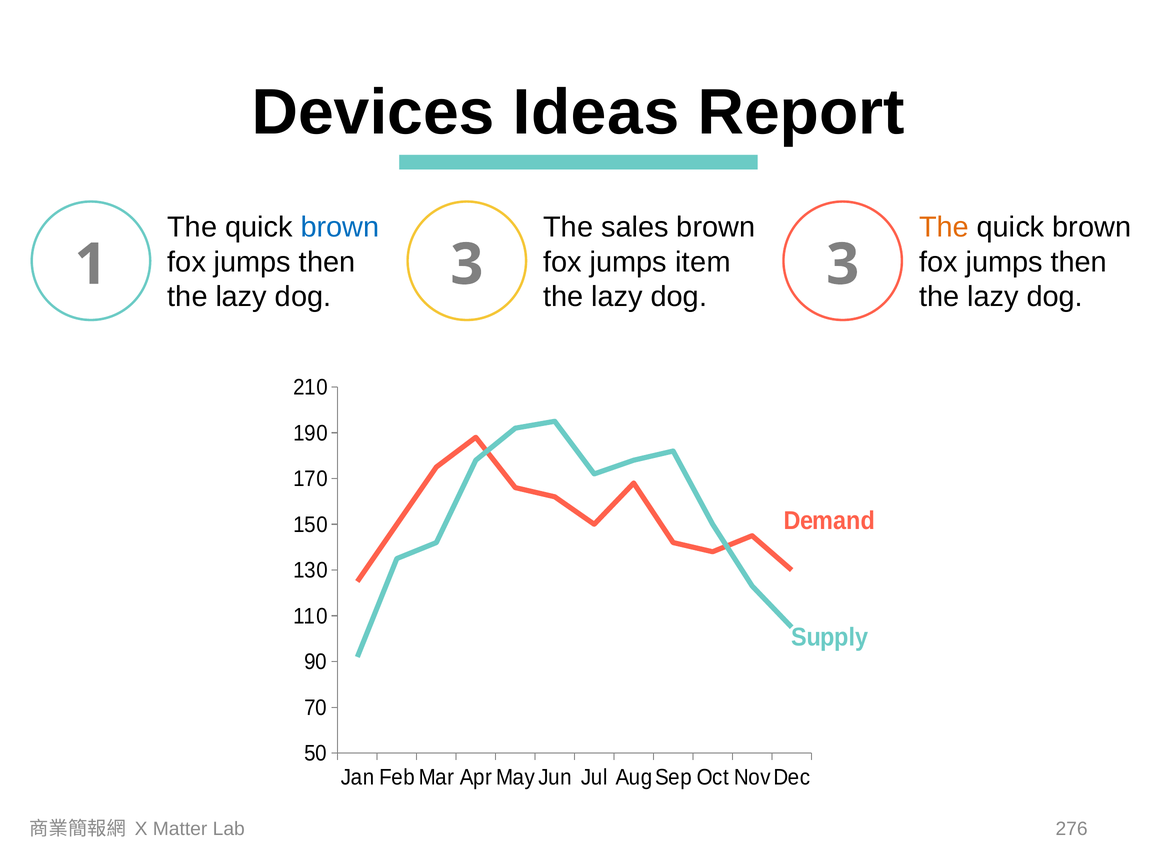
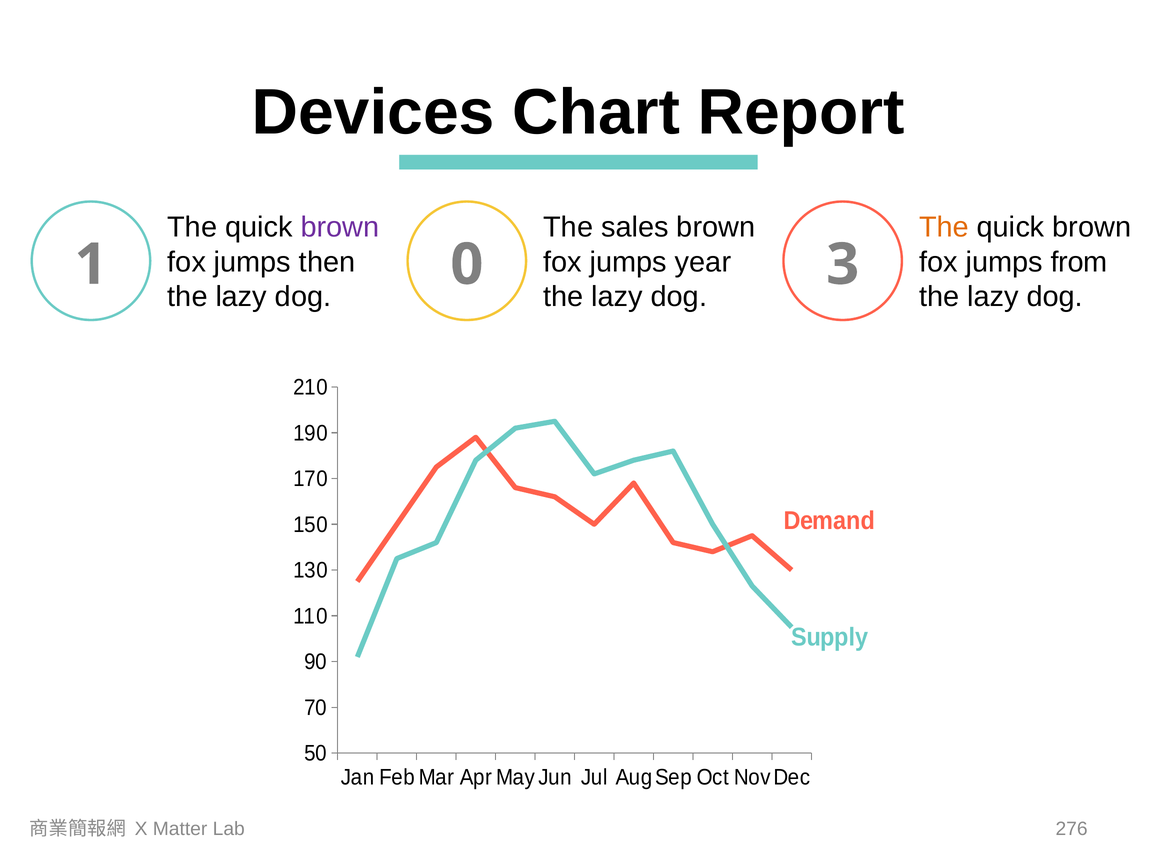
Ideas: Ideas -> Chart
brown at (340, 227) colour: blue -> purple
item: item -> year
then at (1079, 262): then -> from
3 at (467, 265): 3 -> 0
